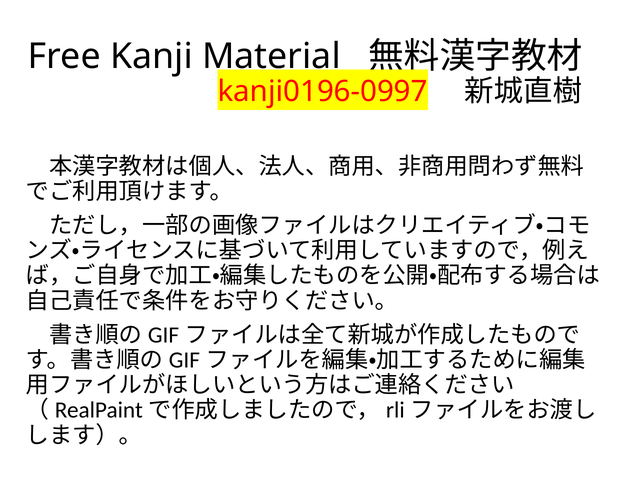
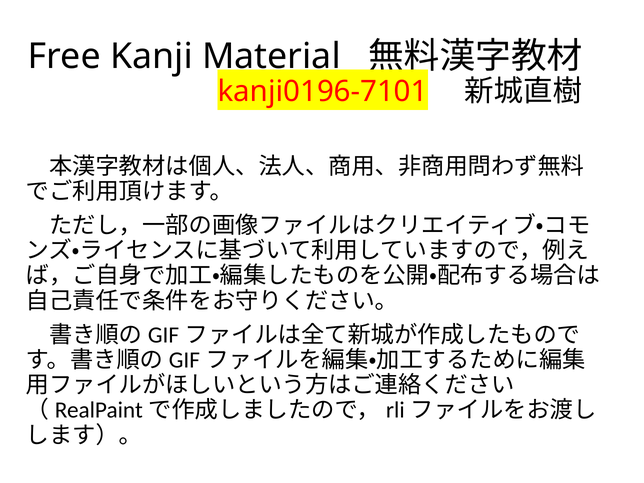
kanji0196-0997: kanji0196-0997 -> kanji0196-7101
